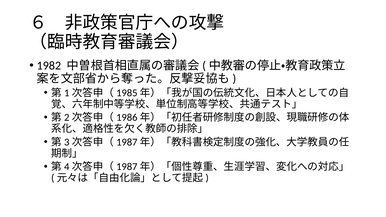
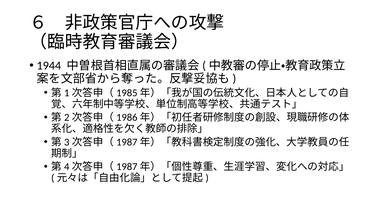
1982: 1982 -> 1944
